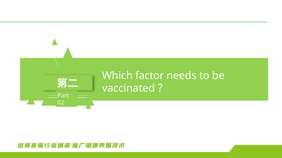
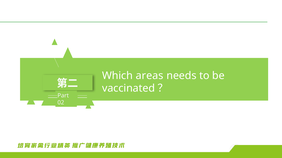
factor: factor -> areas
